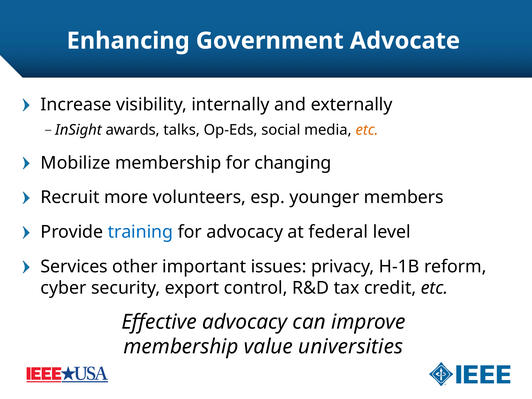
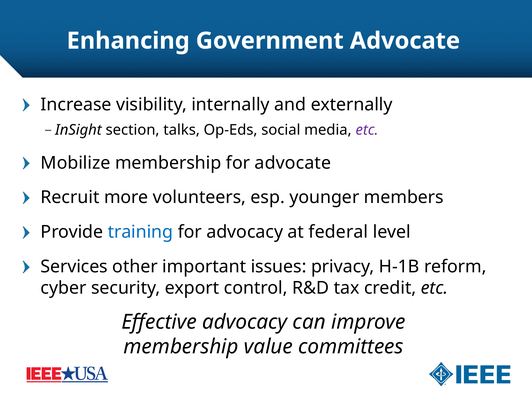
awards: awards -> section
etc at (367, 130) colour: orange -> purple
for changing: changing -> advocate
universities: universities -> committees
